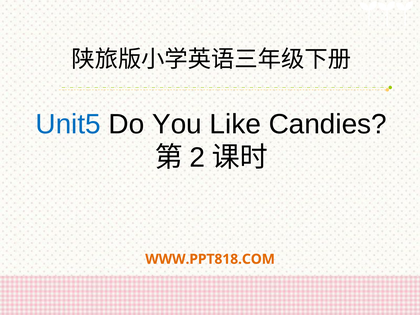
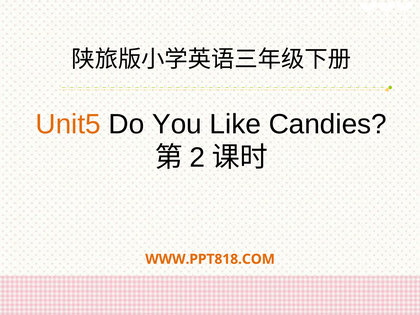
Unit5 colour: blue -> orange
